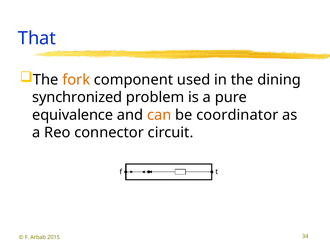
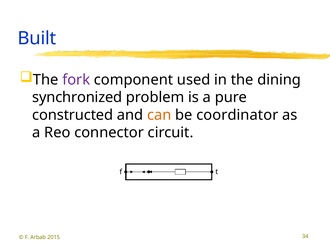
That: That -> Built
fork colour: orange -> purple
equivalence: equivalence -> constructed
